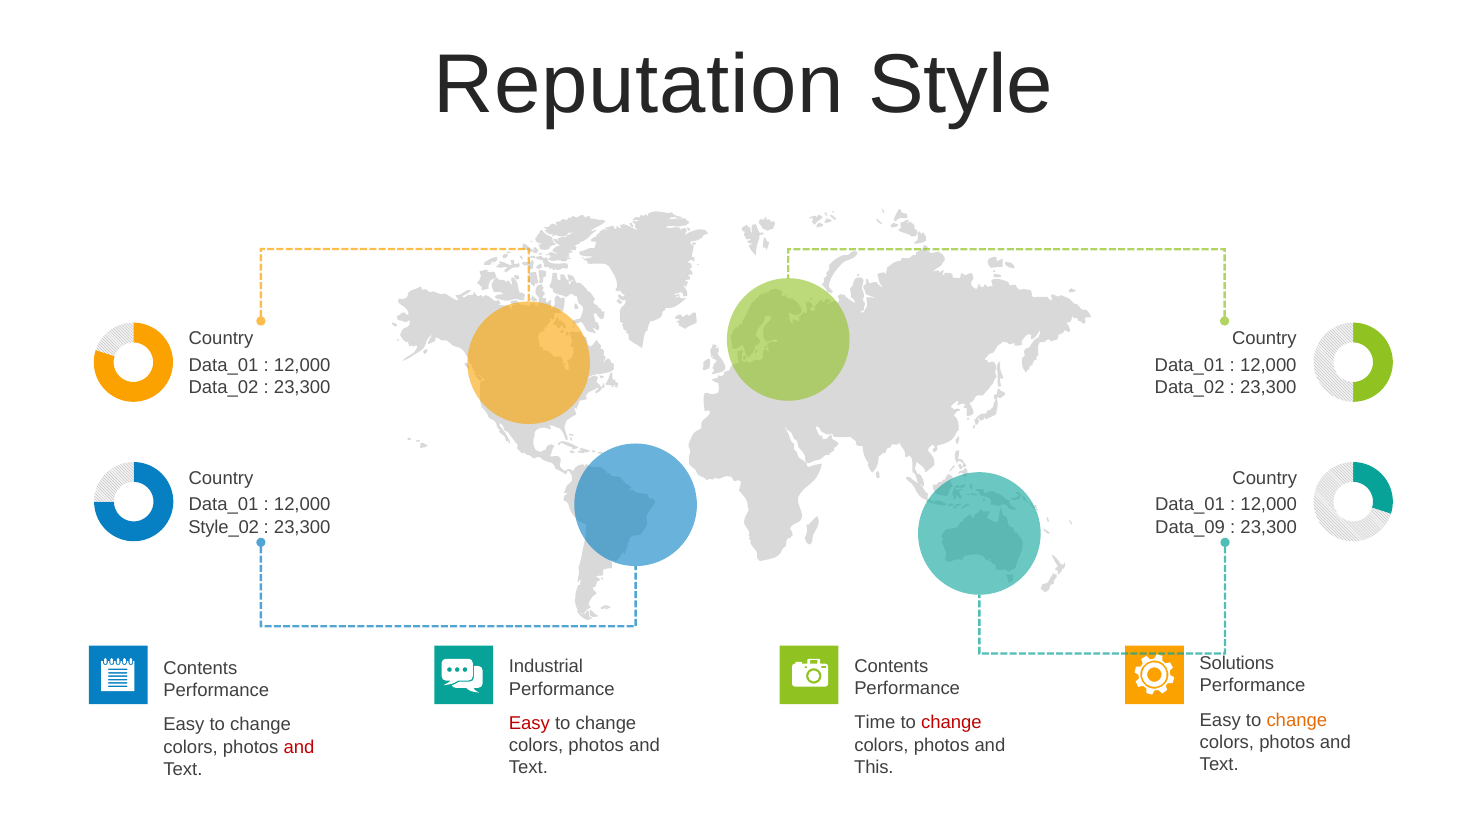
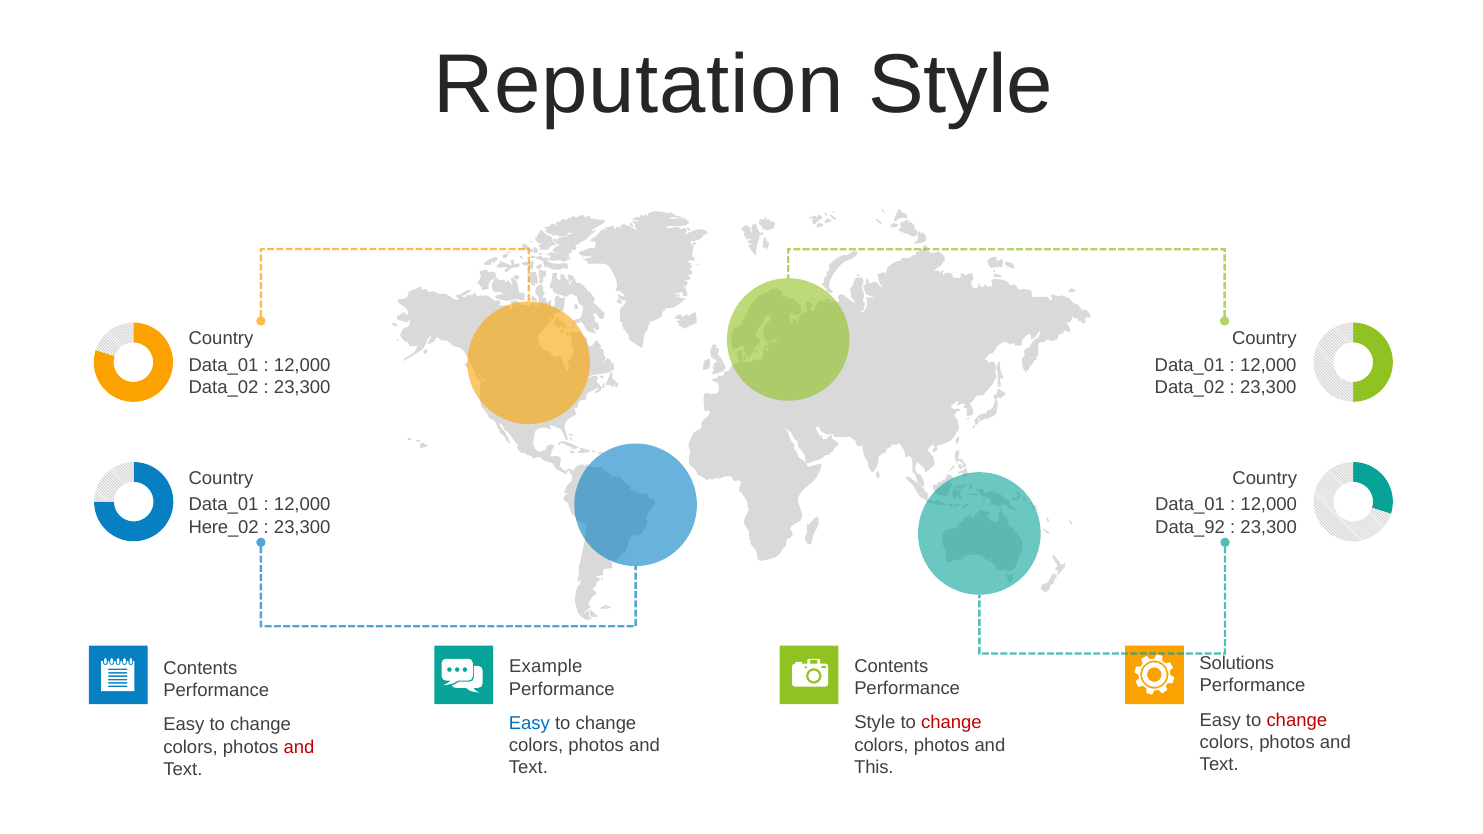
Style_02: Style_02 -> Here_02
Data_09: Data_09 -> Data_92
Industrial: Industrial -> Example
change at (1297, 720) colour: orange -> red
Time at (875, 723): Time -> Style
Easy at (529, 723) colour: red -> blue
